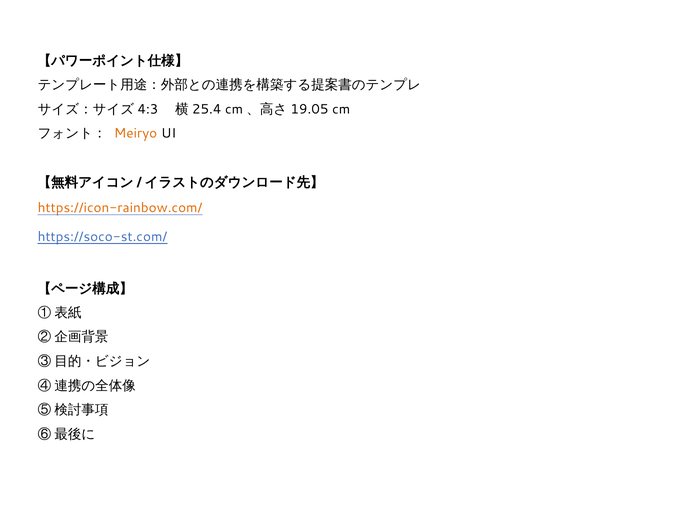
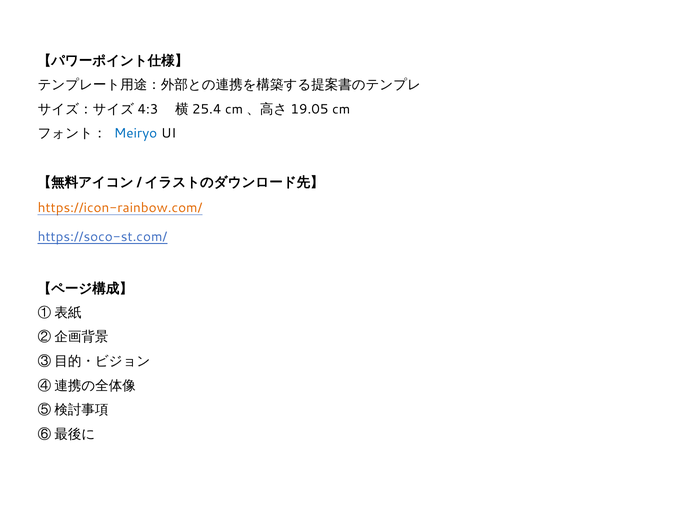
Meiryo colour: orange -> blue
